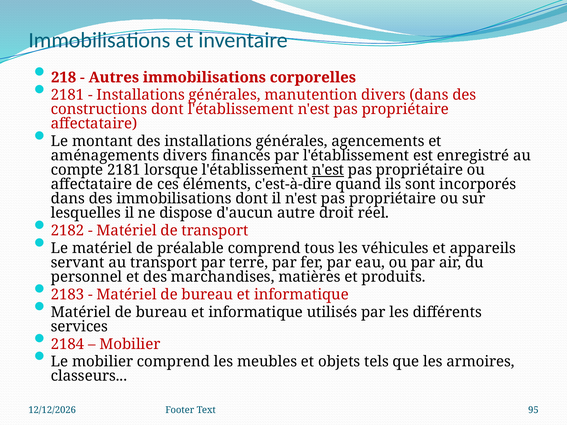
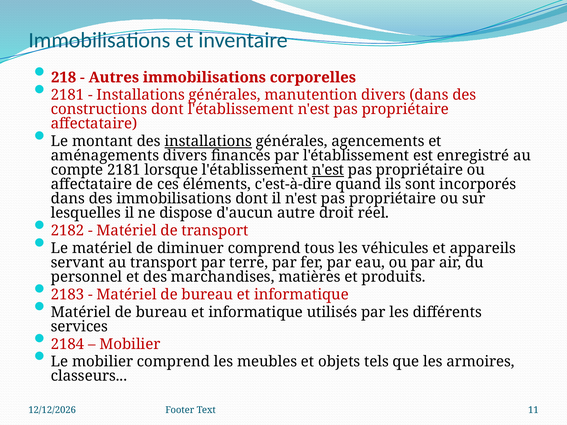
installations at (208, 141) underline: none -> present
préalable: préalable -> diminuer
95: 95 -> 11
